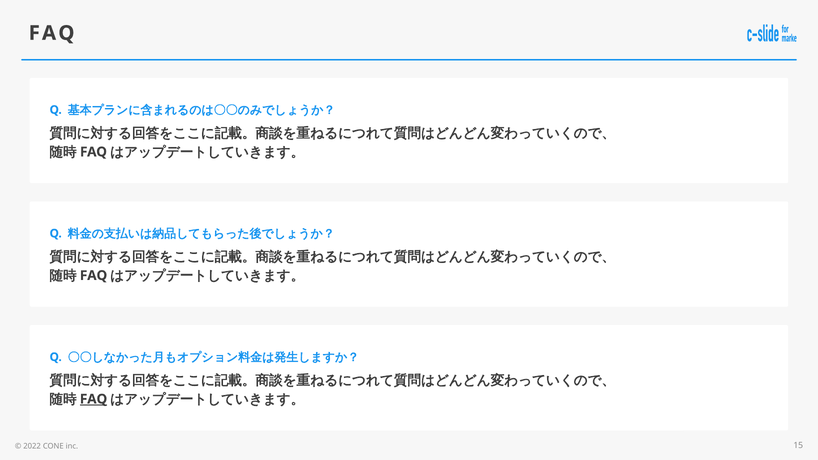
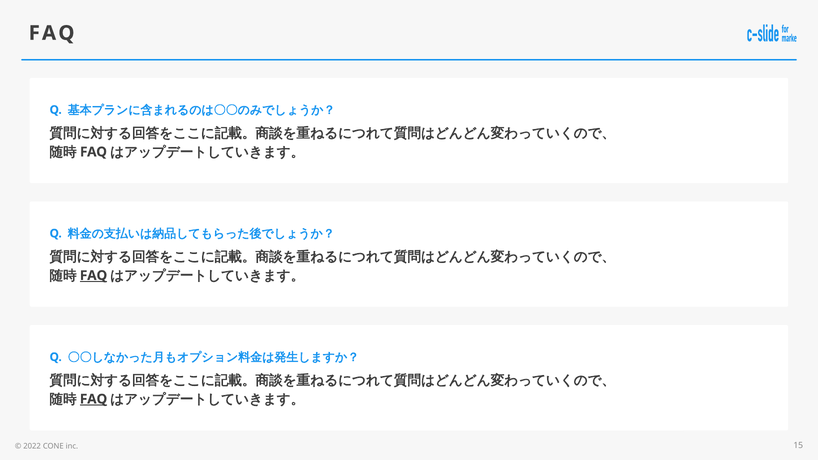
FAQ at (94, 276) underline: none -> present
